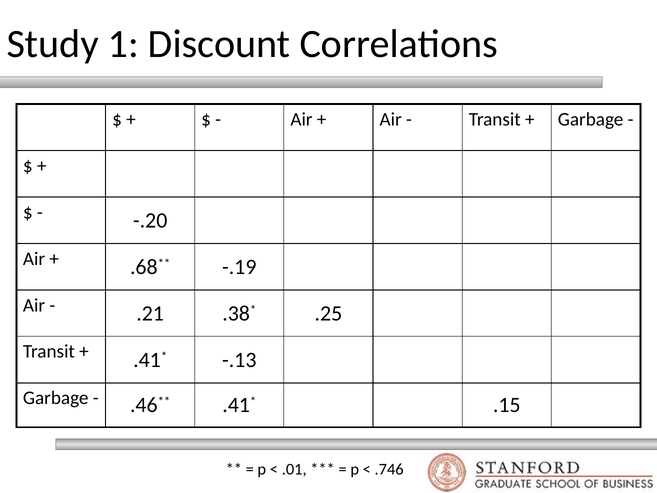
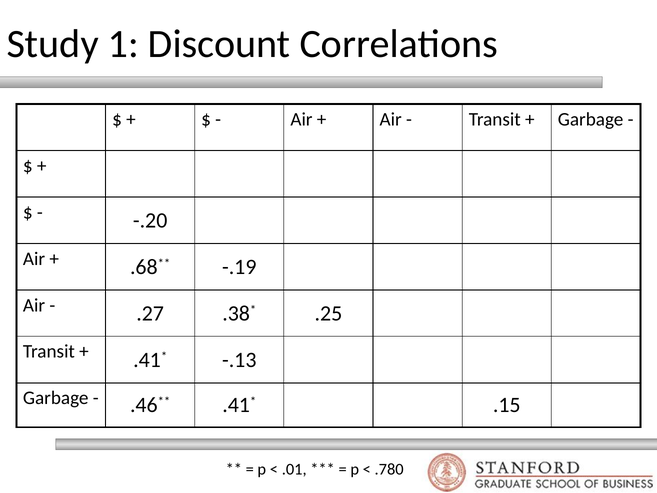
.21: .21 -> .27
.746: .746 -> .780
